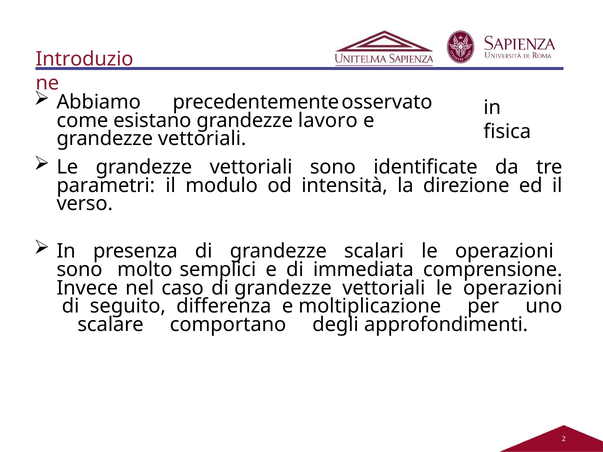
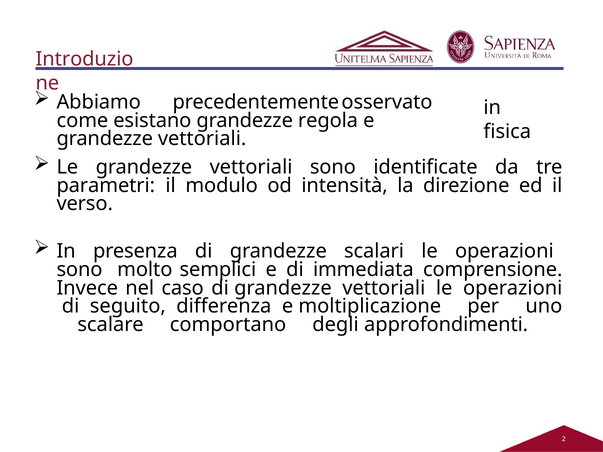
lavoro: lavoro -> regola
